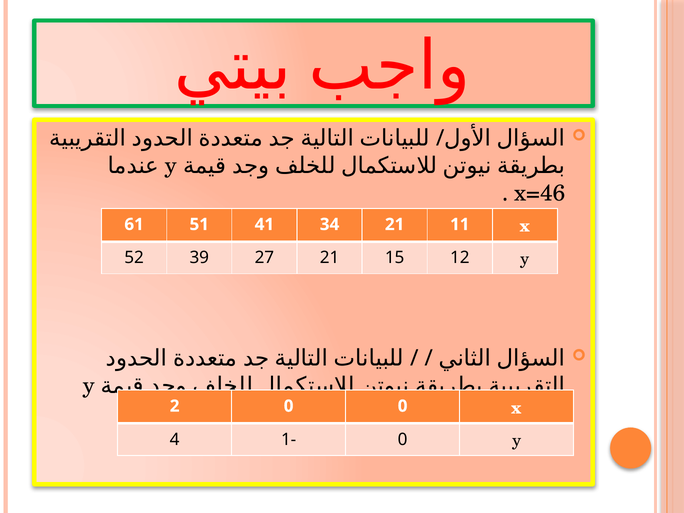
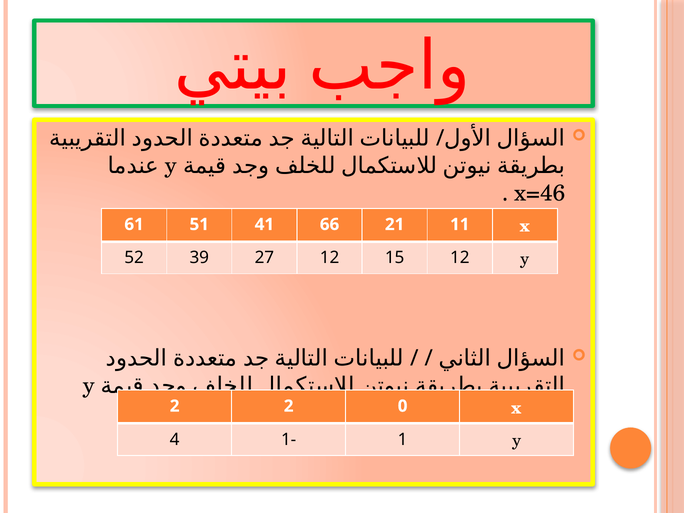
34: 34 -> 66
27 21: 21 -> 12
2 0: 0 -> 2
1 0: 0 -> 1
